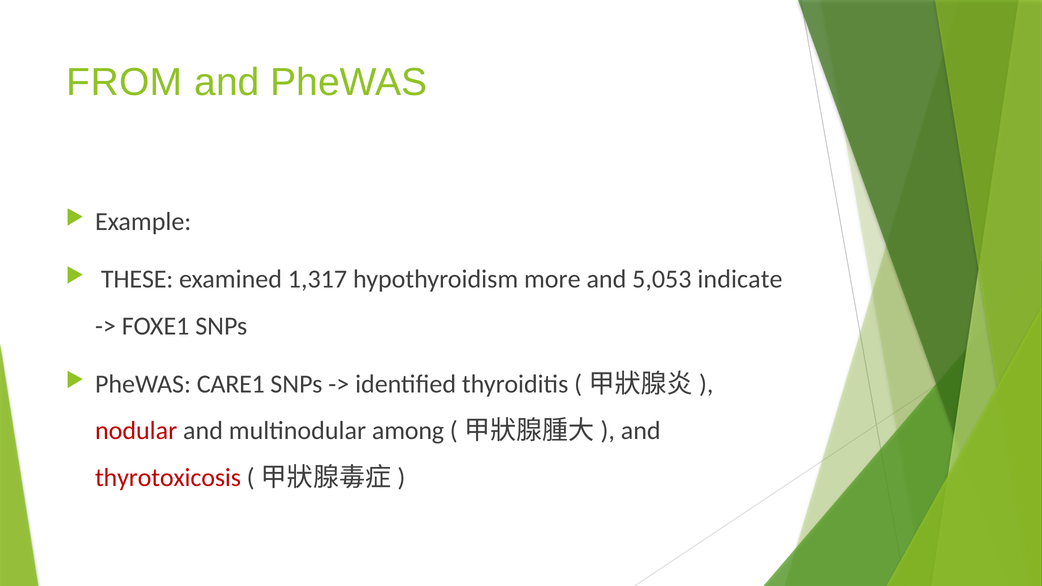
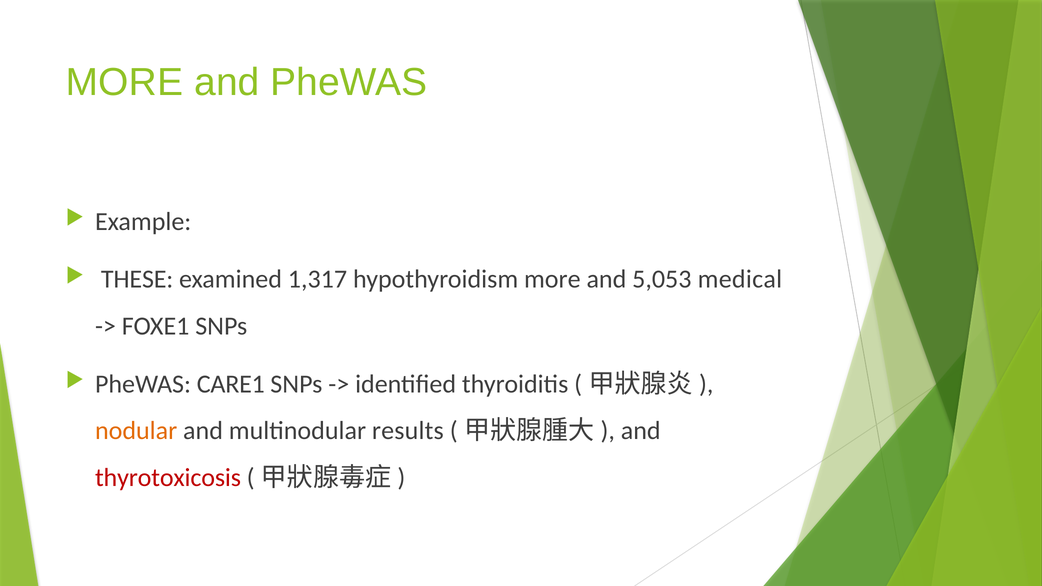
FROM at (124, 82): FROM -> MORE
indicate: indicate -> medical
nodular colour: red -> orange
among: among -> results
